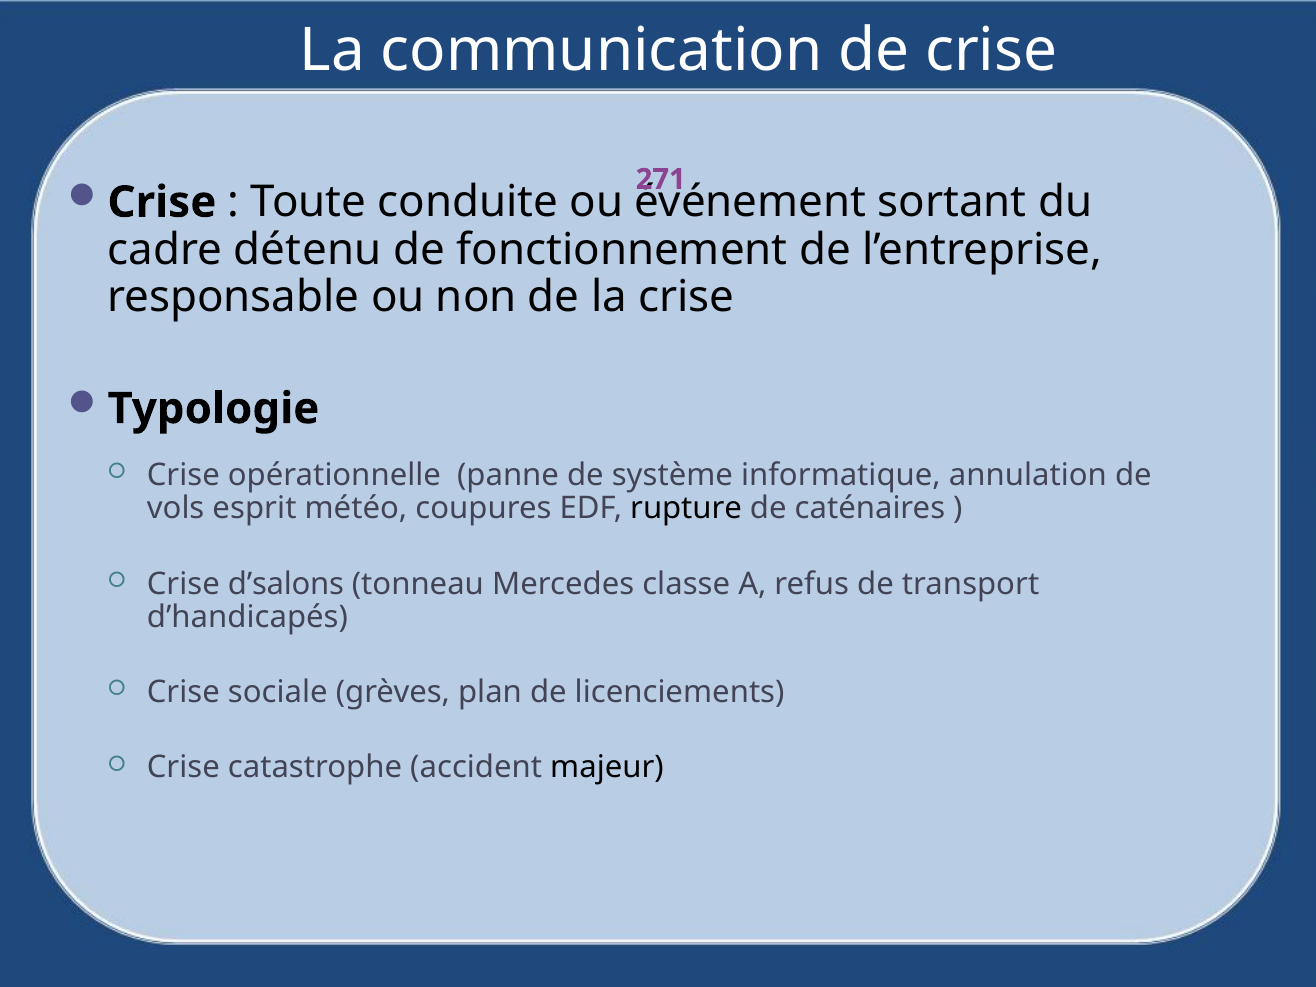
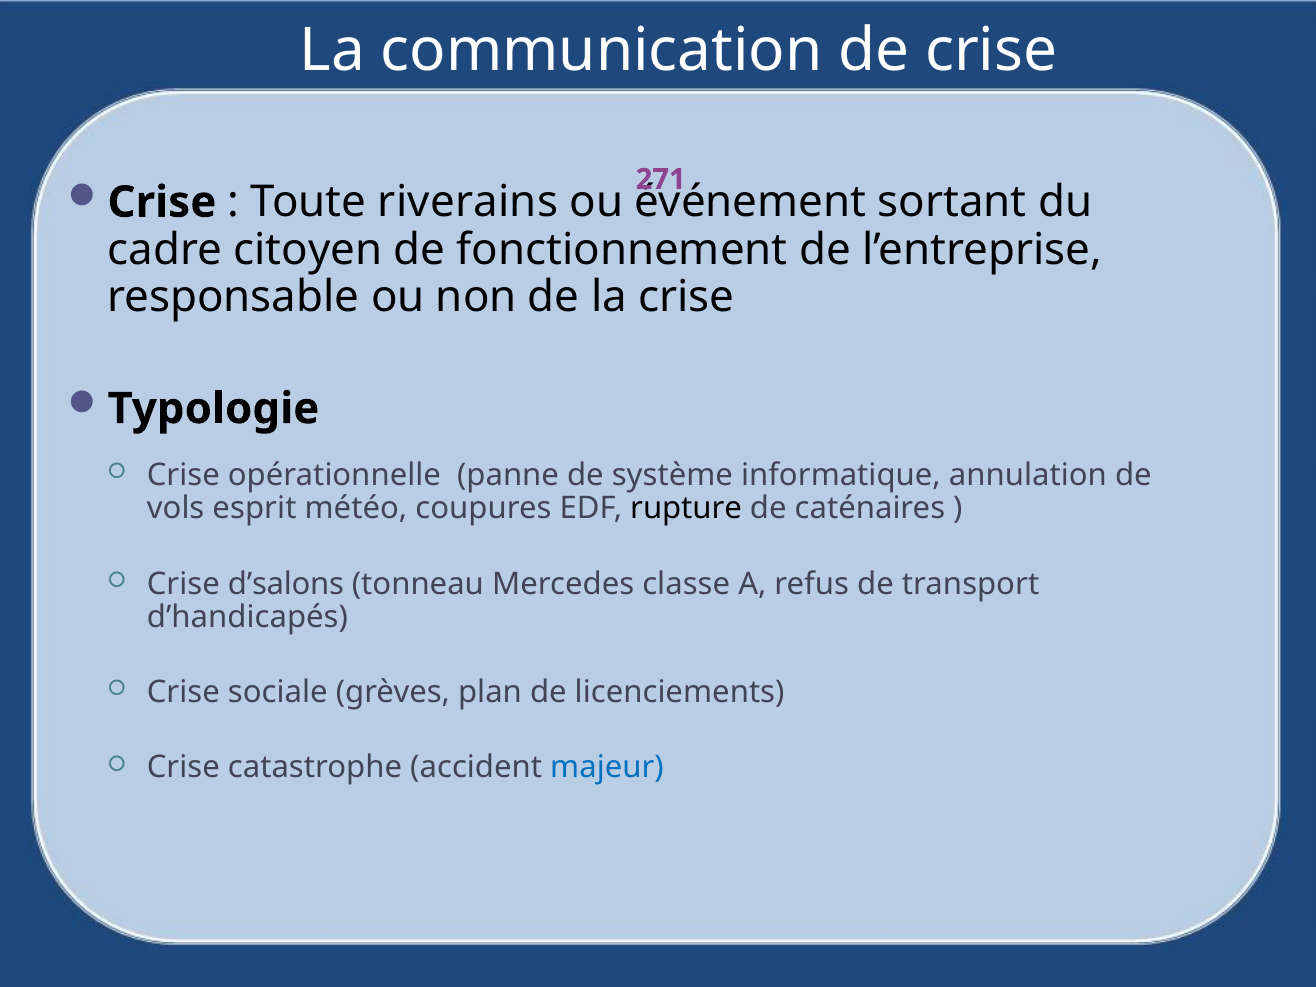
conduite: conduite -> riverains
détenu: détenu -> citoyen
majeur colour: black -> blue
